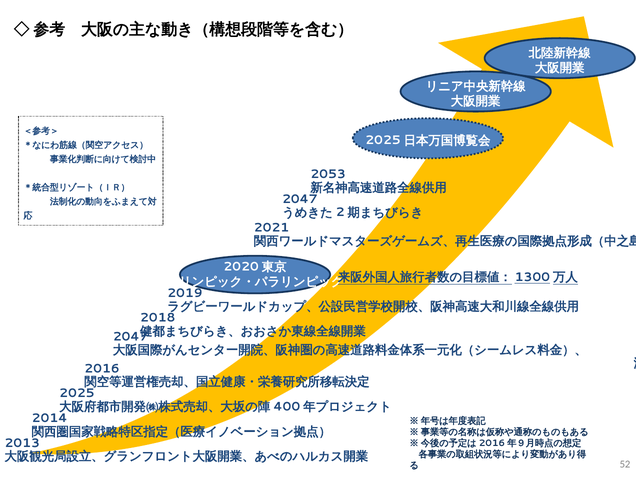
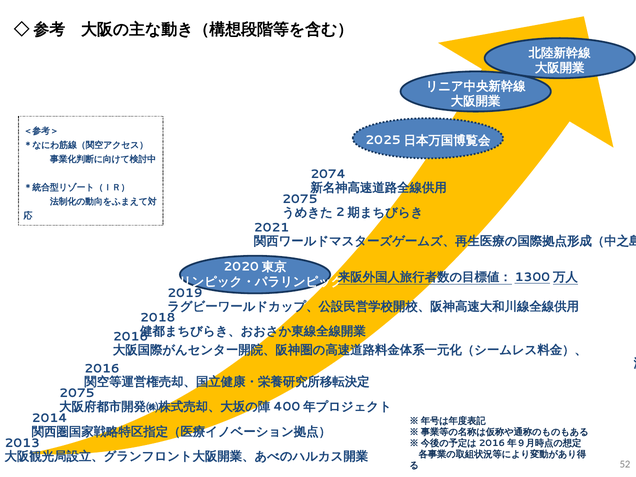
2053: 2053 -> 2074
2047 at (300, 199): 2047 -> 2075
2047 at (131, 337): 2047 -> 2016
2025 at (77, 393): 2025 -> 2075
